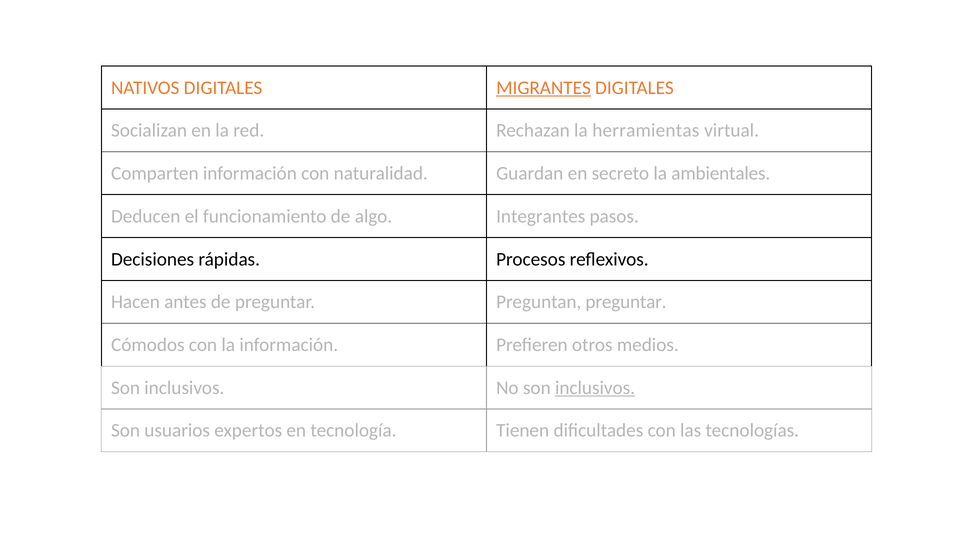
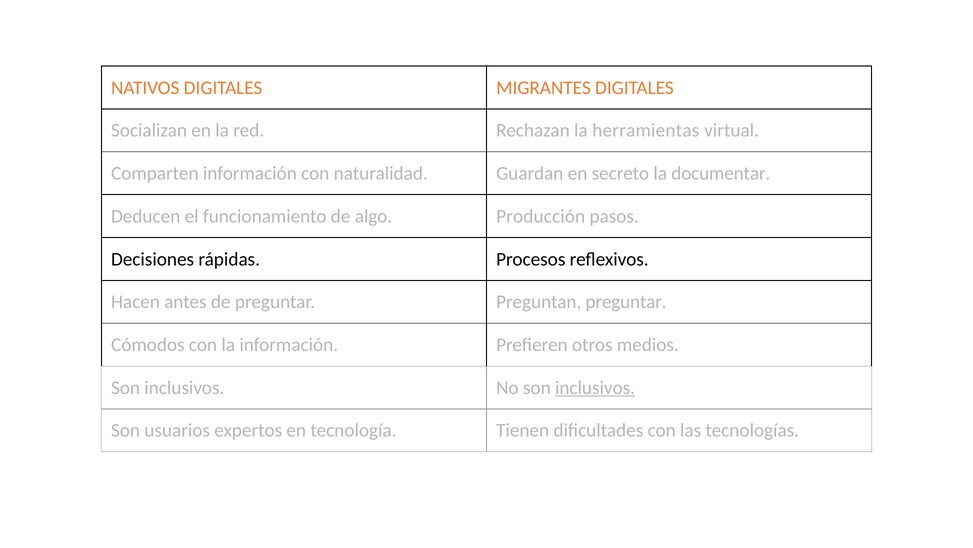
MIGRANTES underline: present -> none
ambientales: ambientales -> documentar
Integrantes: Integrantes -> Producción
